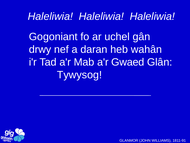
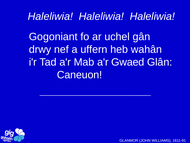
daran: daran -> uffern
Tywysog: Tywysog -> Caneuon
